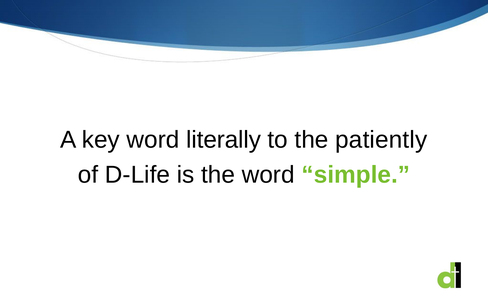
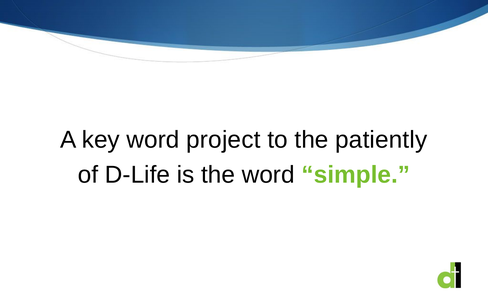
literally: literally -> project
